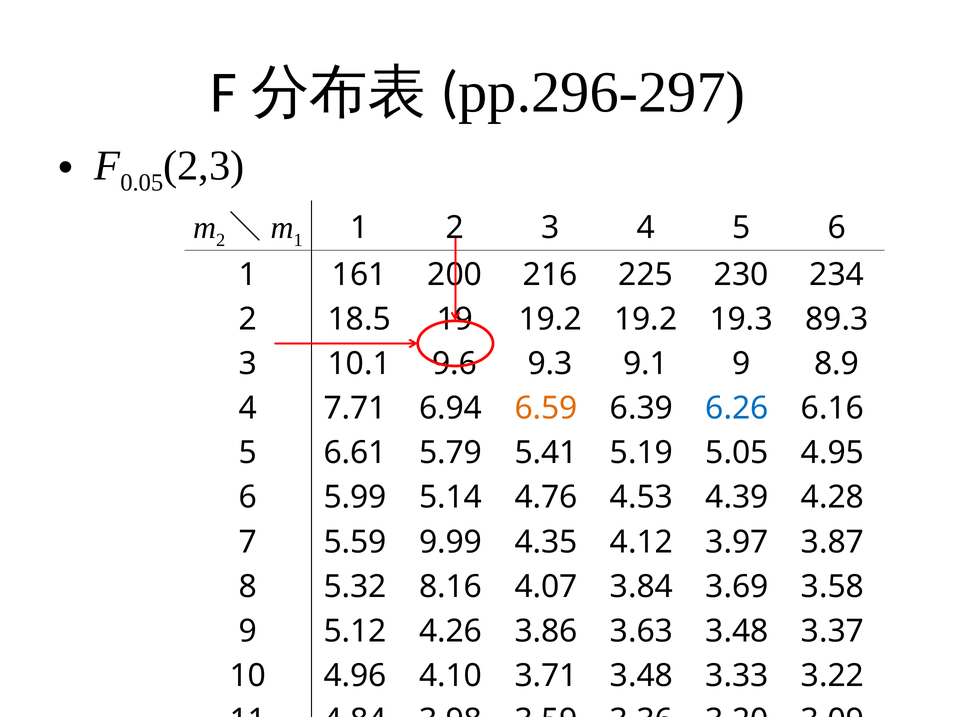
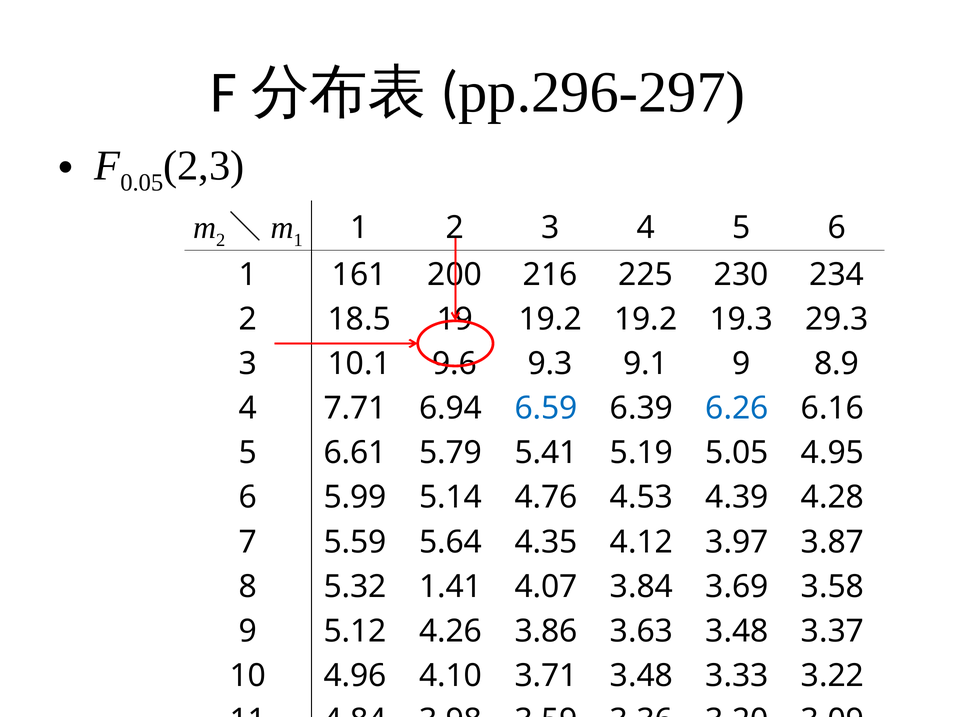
89.3: 89.3 -> 29.3
6.59 colour: orange -> blue
9.99: 9.99 -> 5.64
8.16: 8.16 -> 1.41
